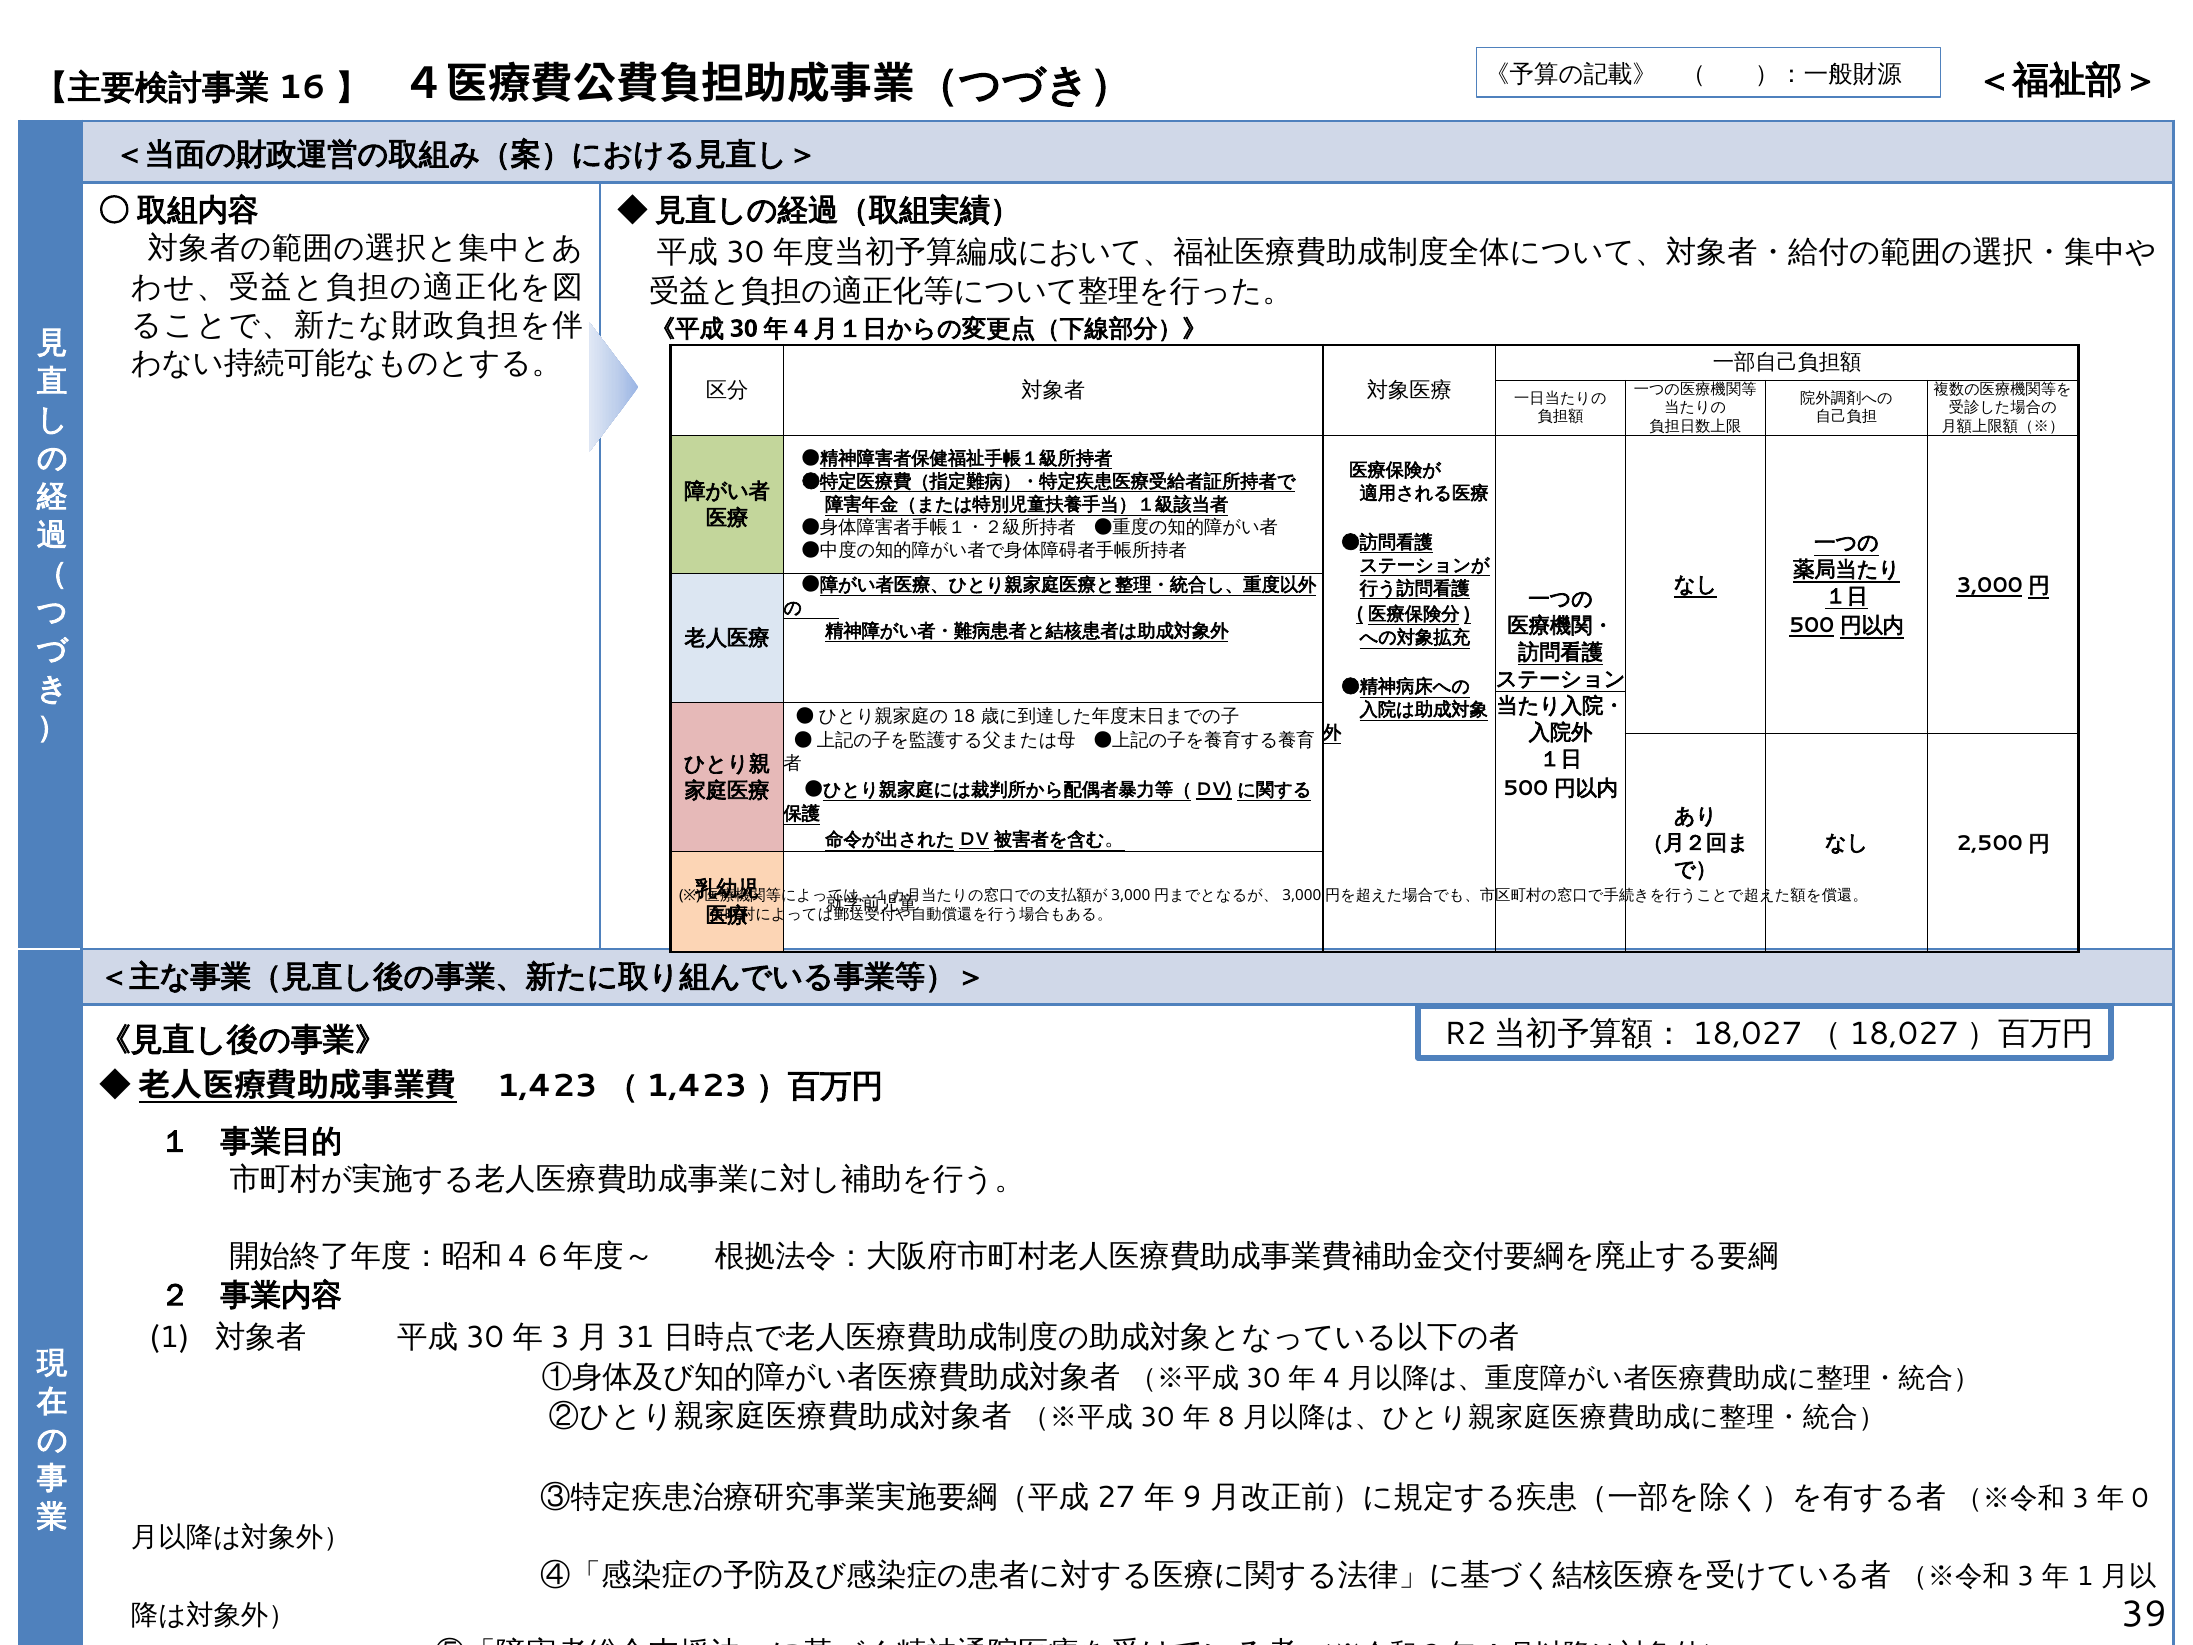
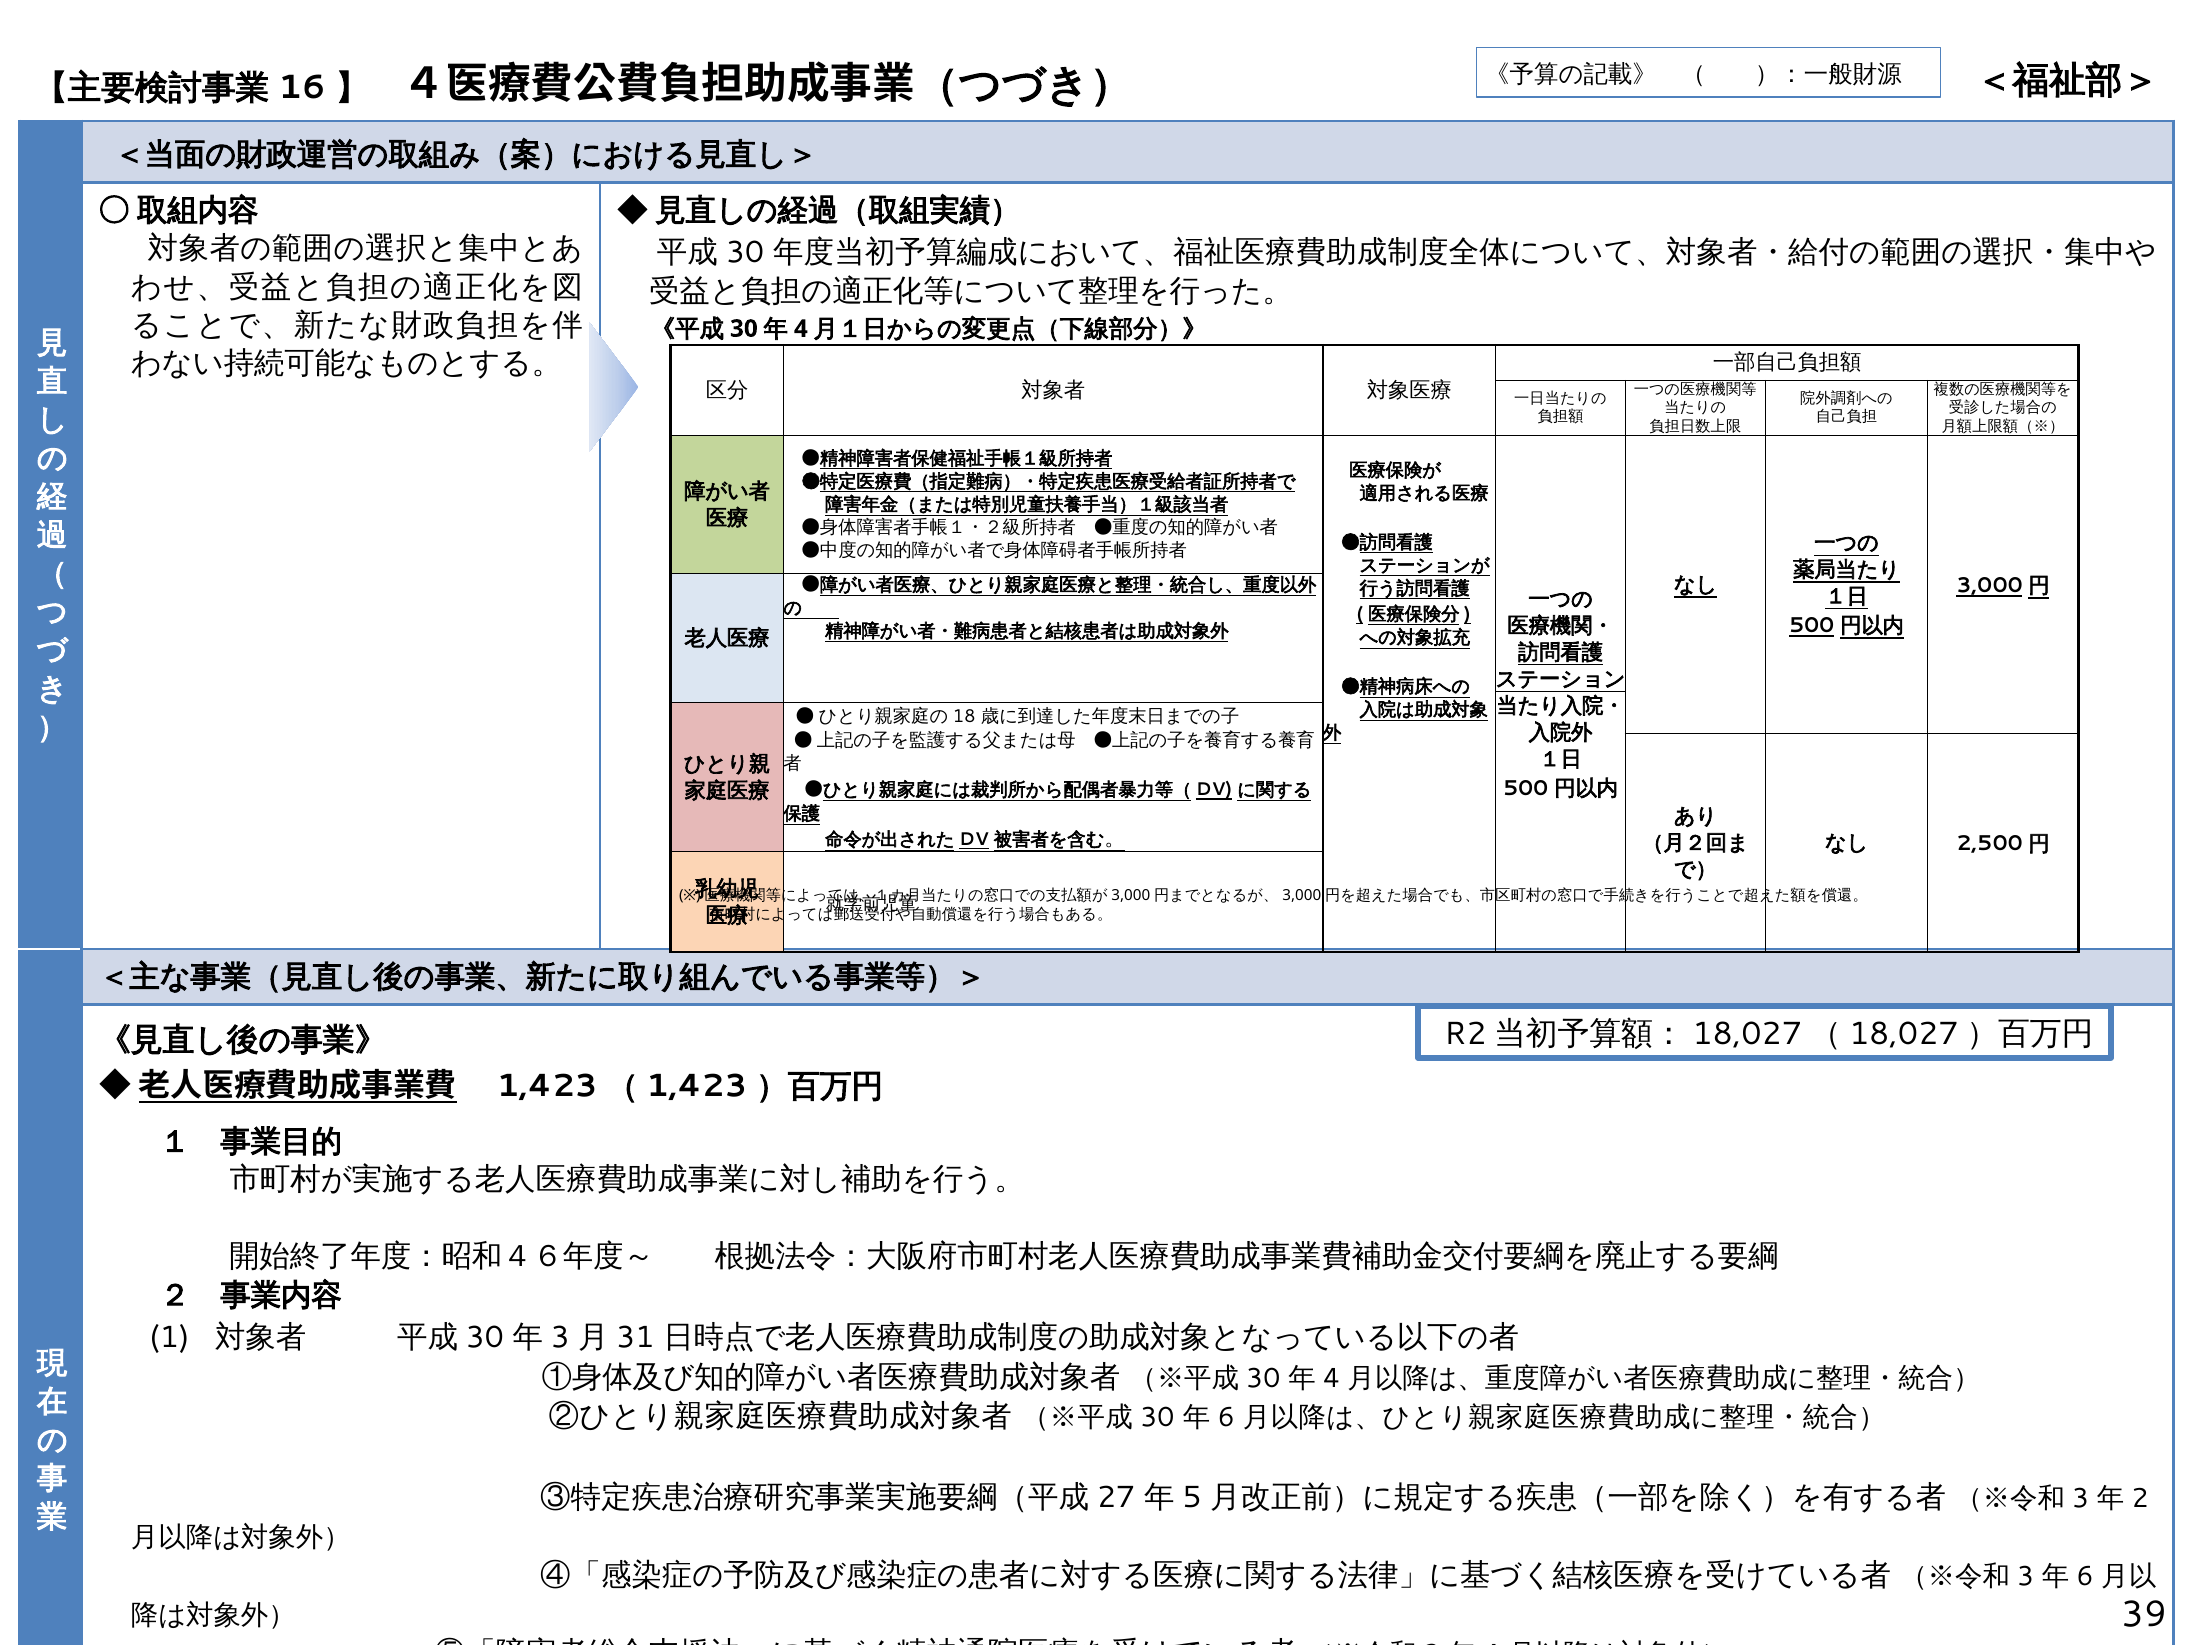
8 at (1226, 1417): 8 -> 6
9 at (1192, 1497): 9 -> 5
0 at (2140, 1498): 0 -> 2
1 at (2085, 1576): 1 -> 6
